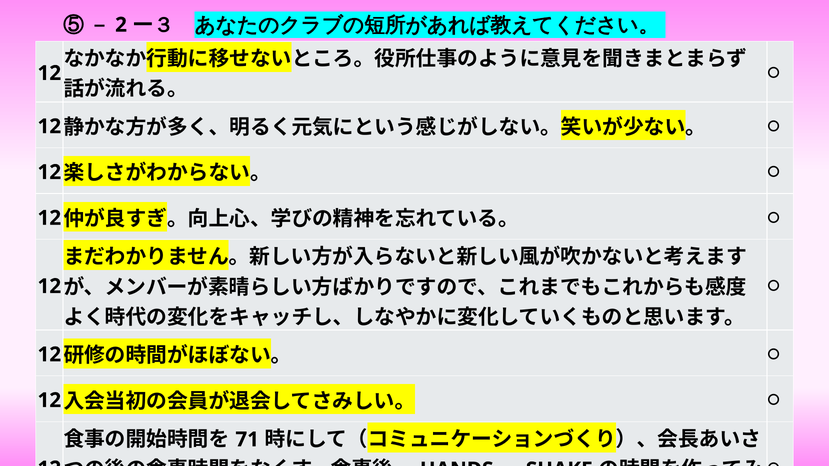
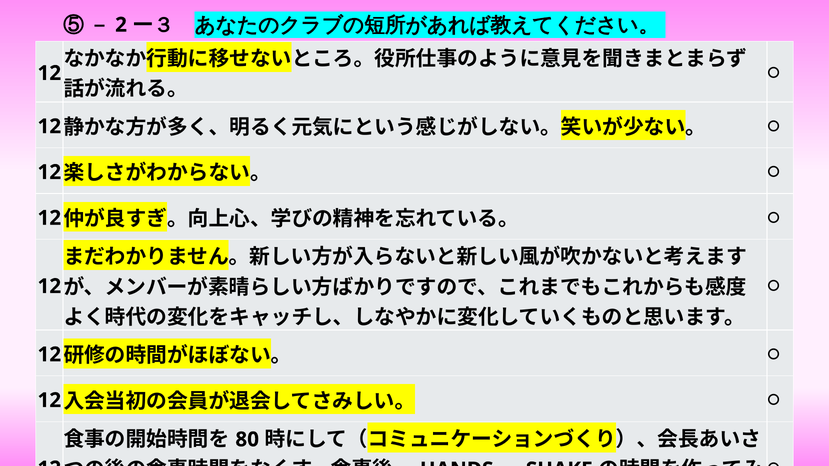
71: 71 -> 80
